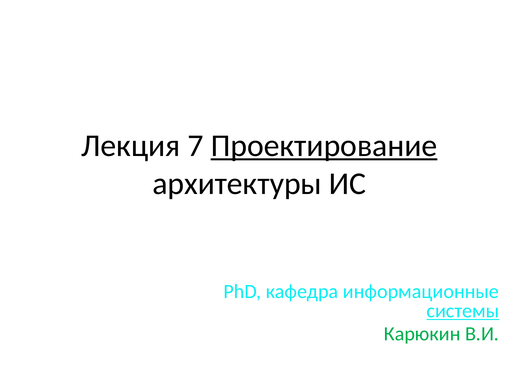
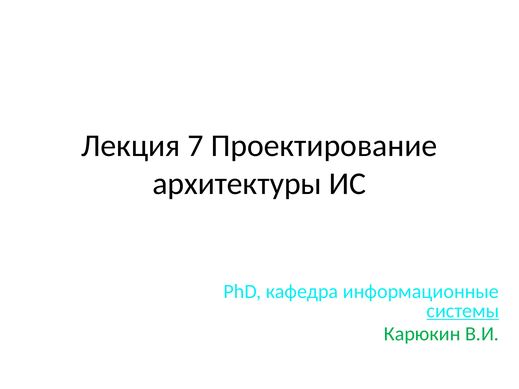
Проектирование underline: present -> none
